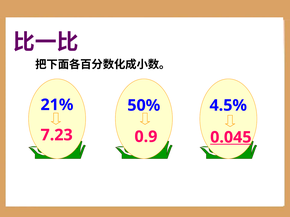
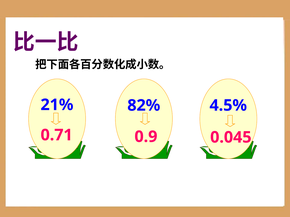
50%: 50% -> 82%
7.23: 7.23 -> 0.71
0.045 underline: present -> none
